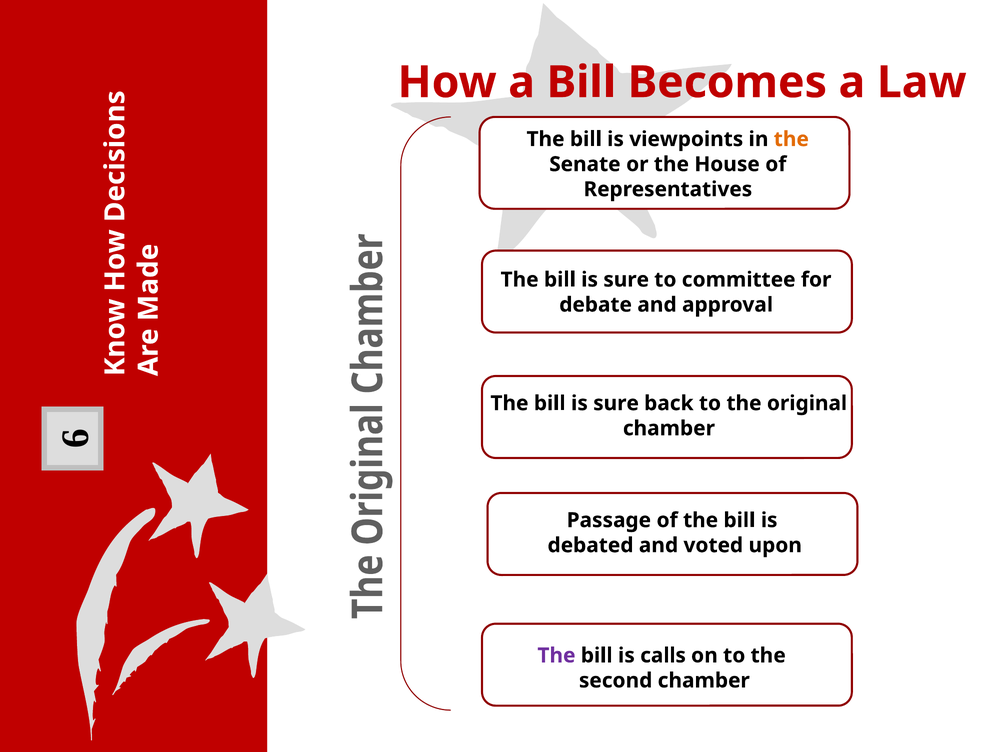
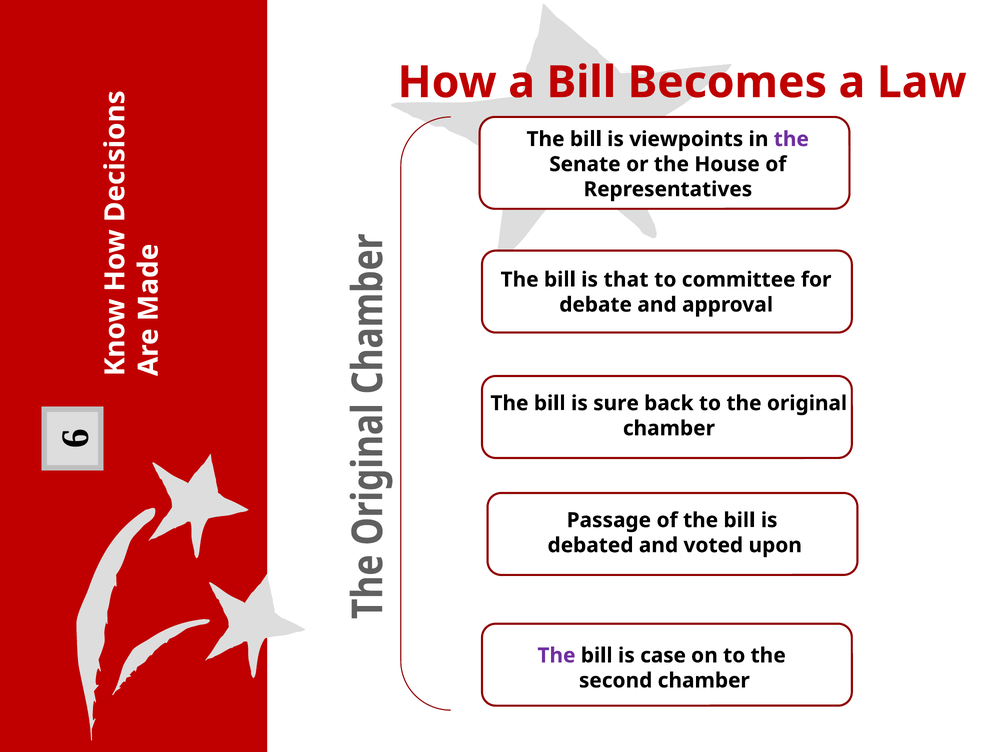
the at (791, 139) colour: orange -> purple
sure at (626, 280): sure -> that
calls: calls -> case
